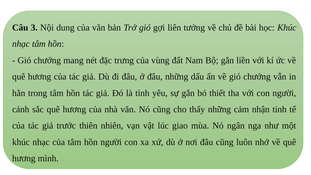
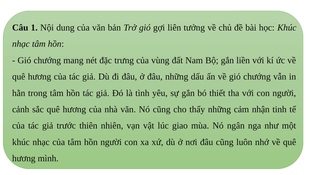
3: 3 -> 1
